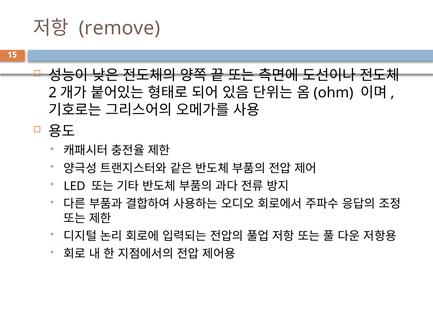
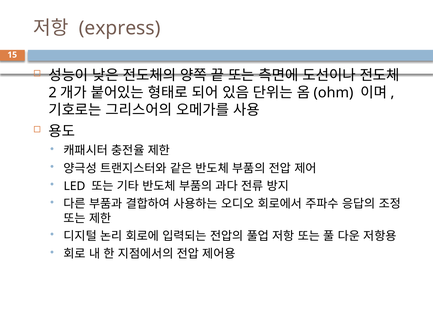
remove: remove -> express
